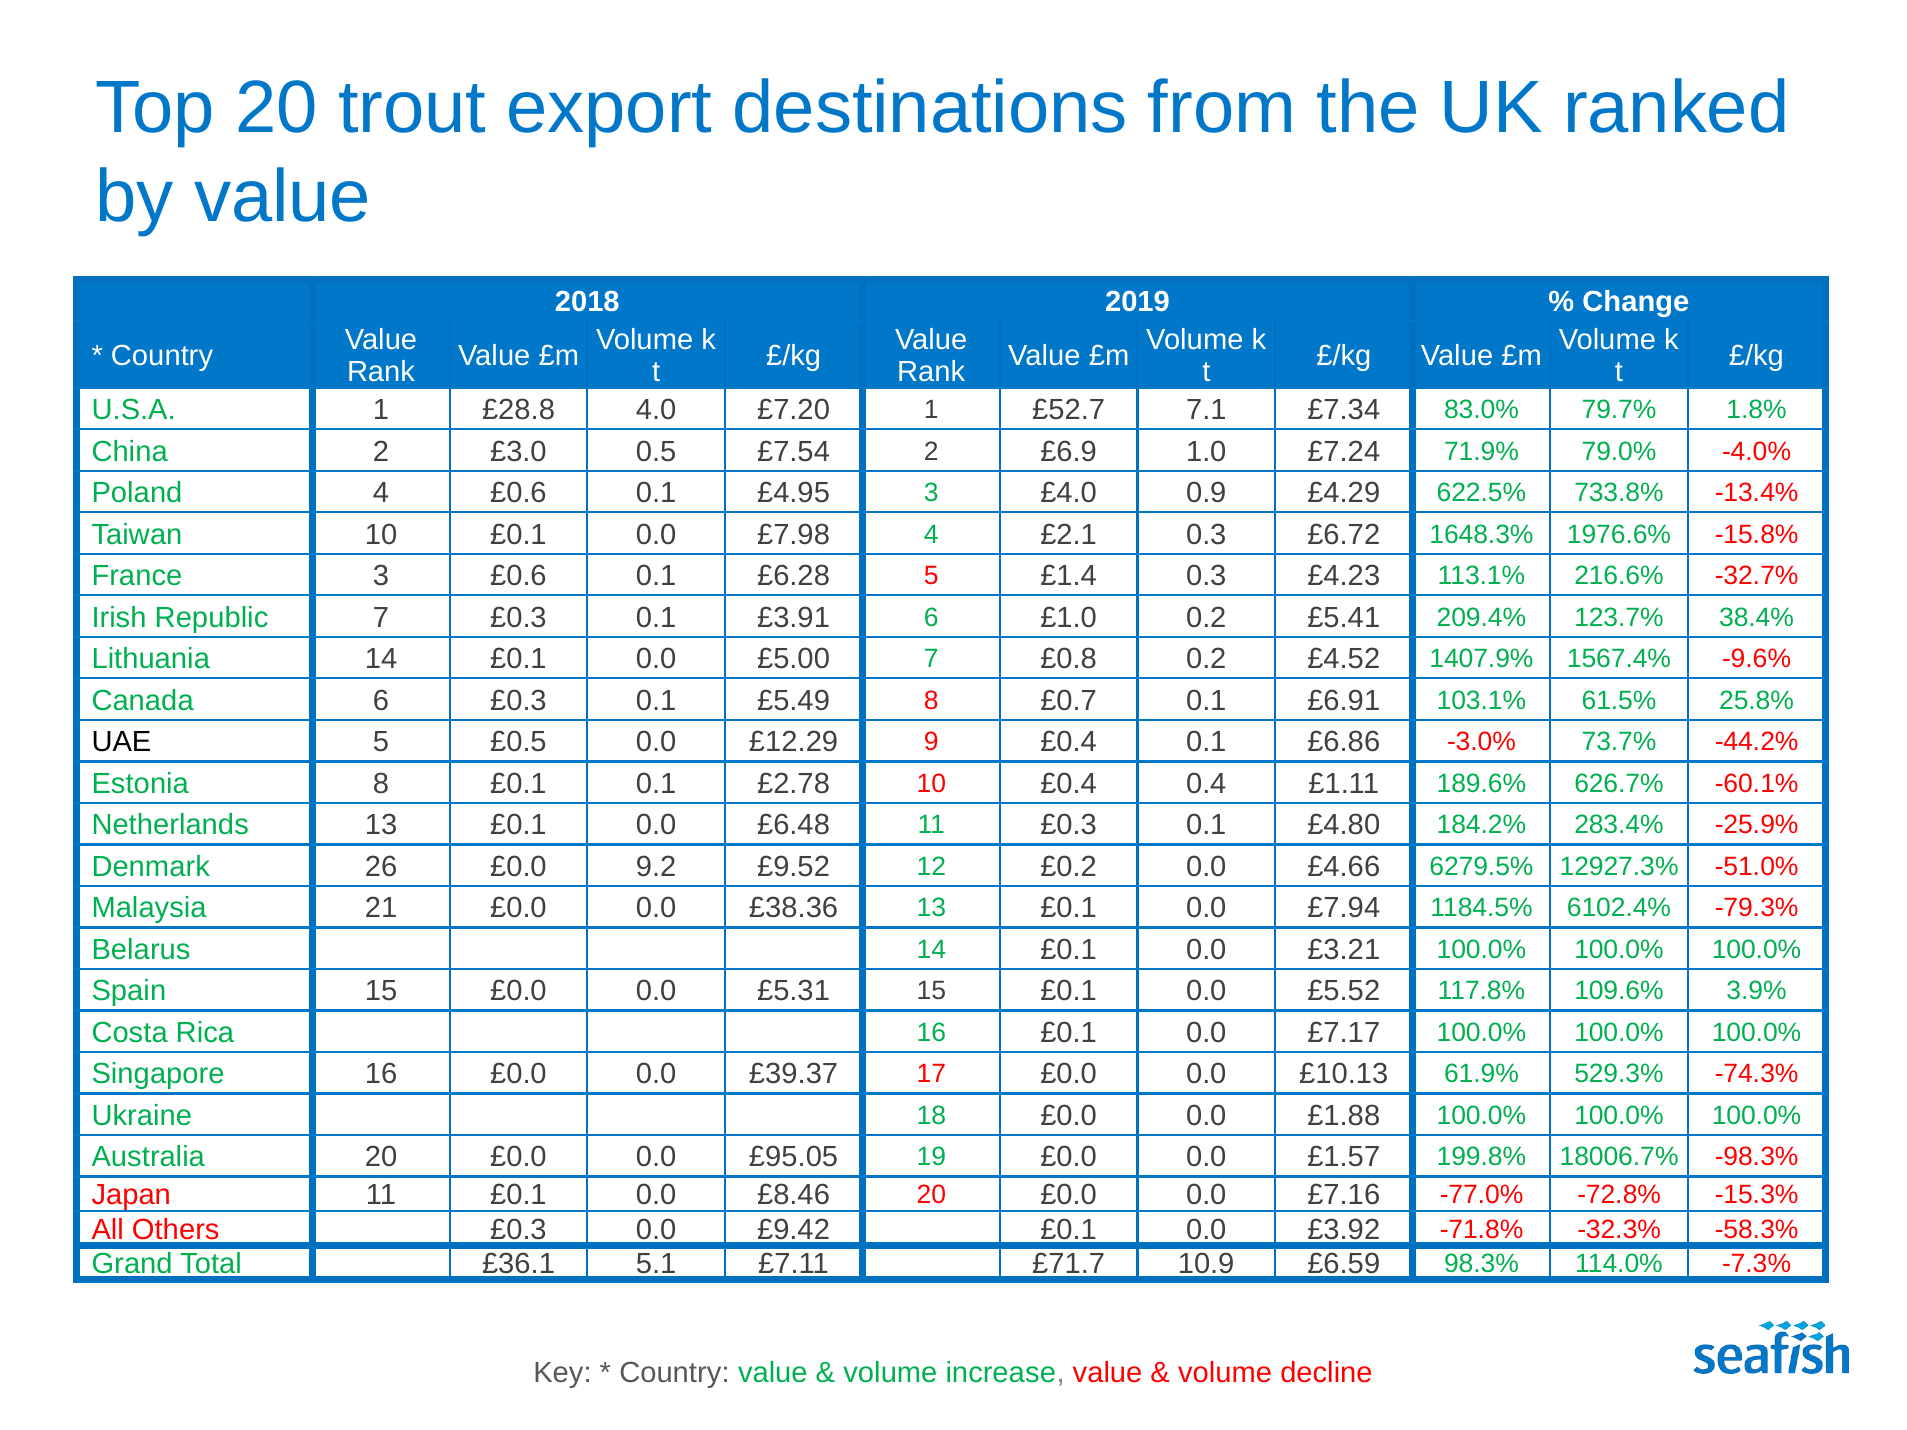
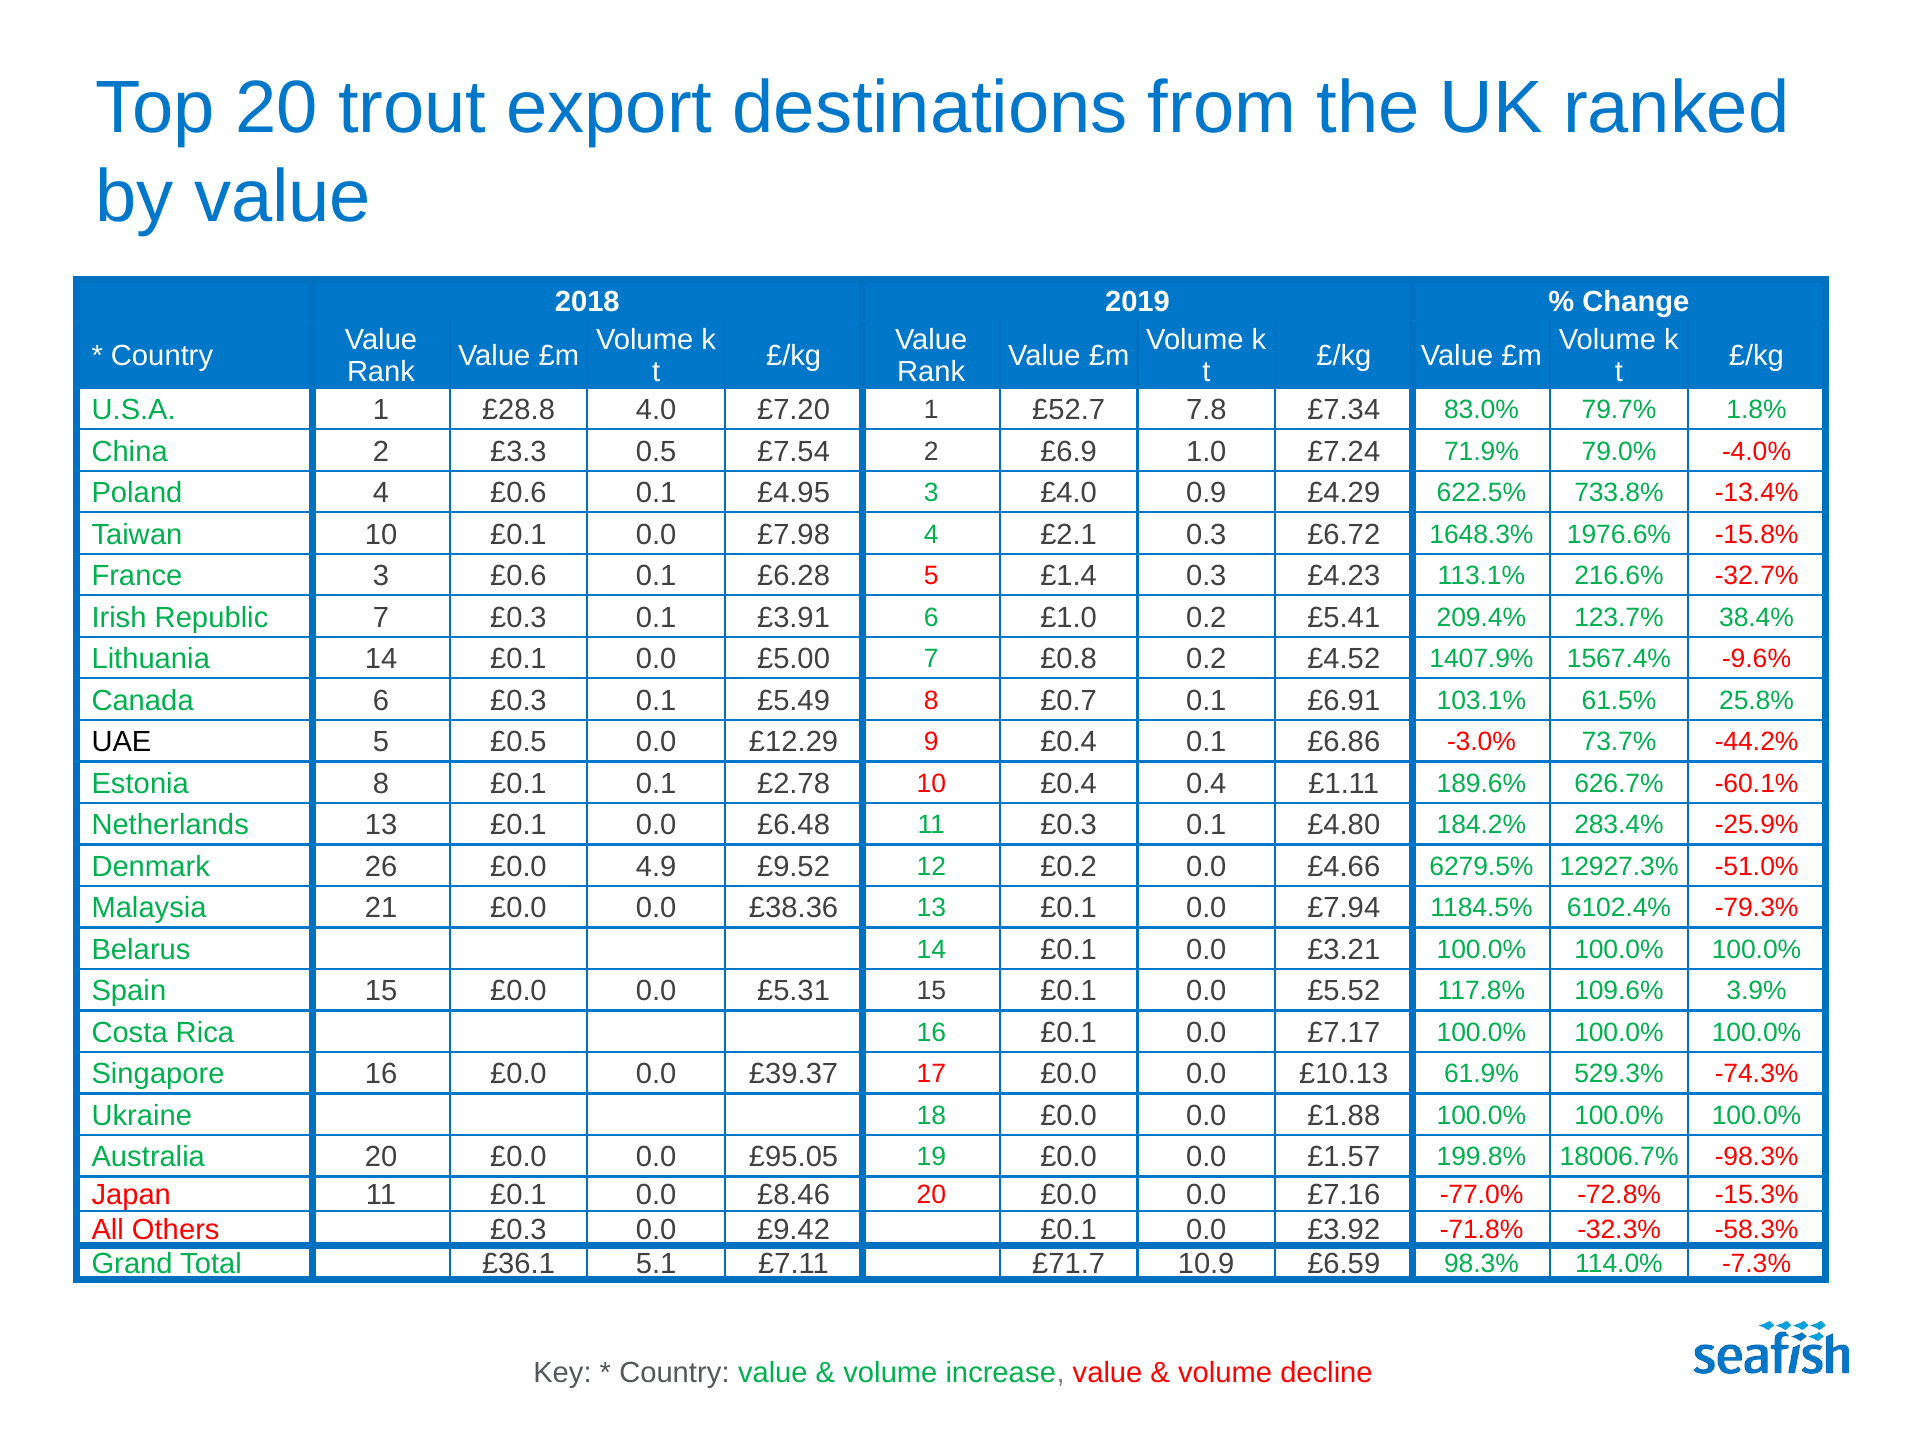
7.1: 7.1 -> 7.8
£3.0: £3.0 -> £3.3
9.2: 9.2 -> 4.9
